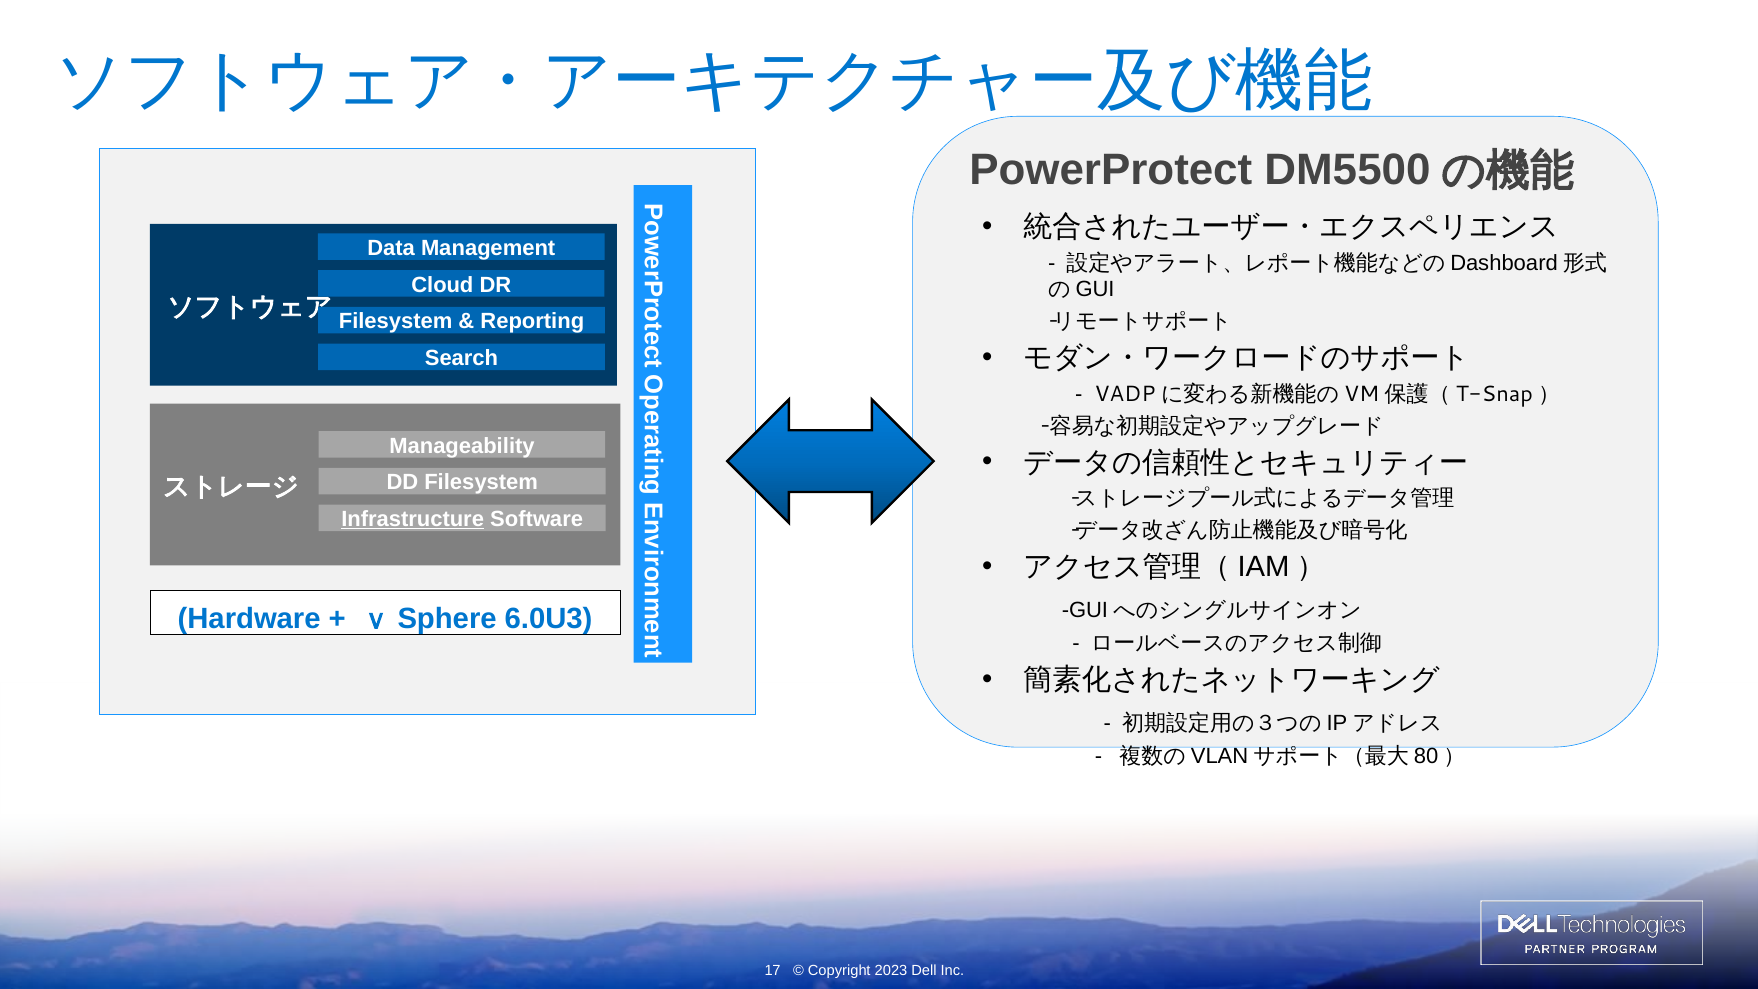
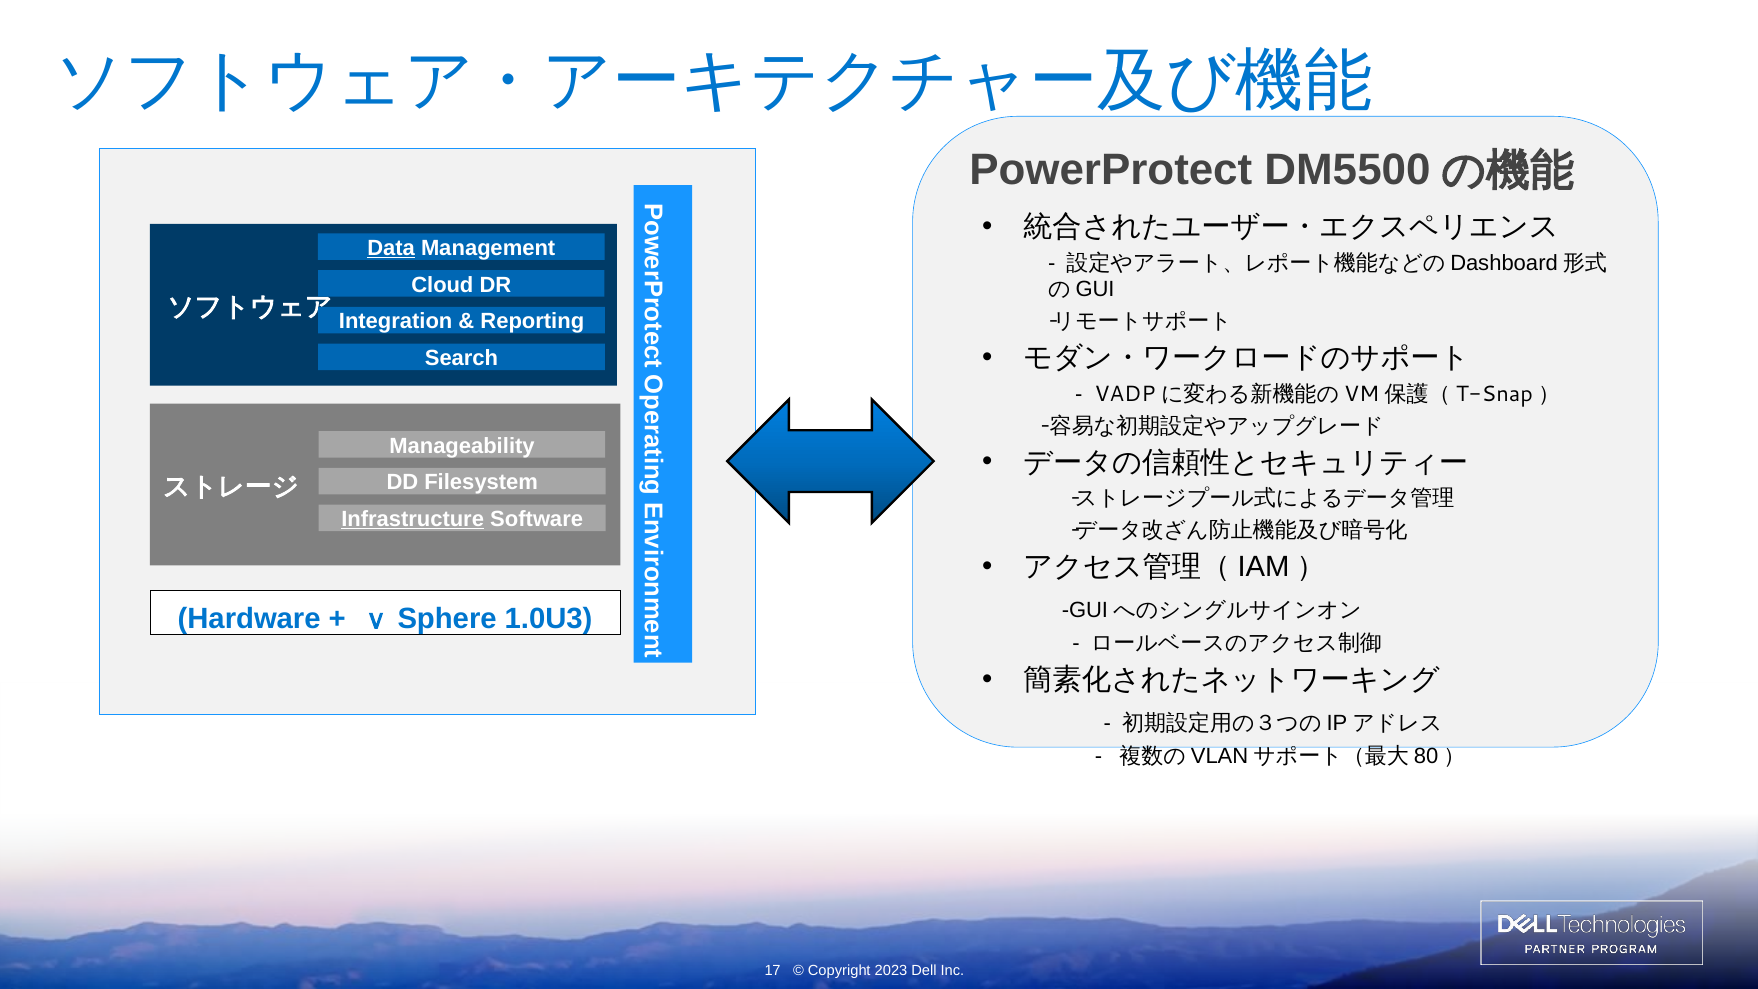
Data underline: none -> present
Filesystem at (396, 322): Filesystem -> Integration
6.0U3: 6.0U3 -> 1.0U3
